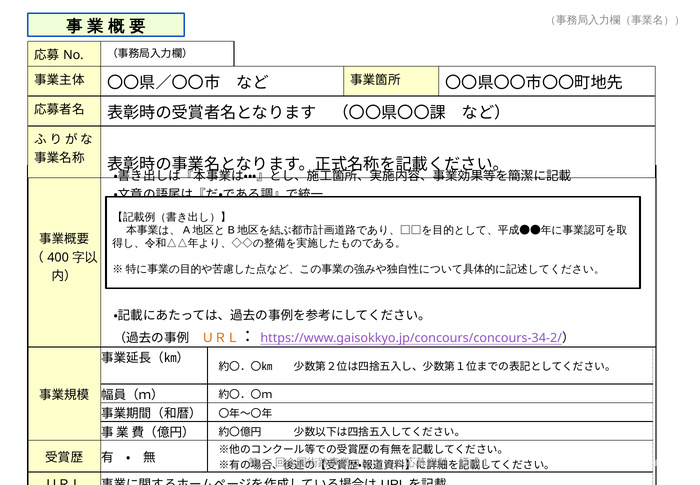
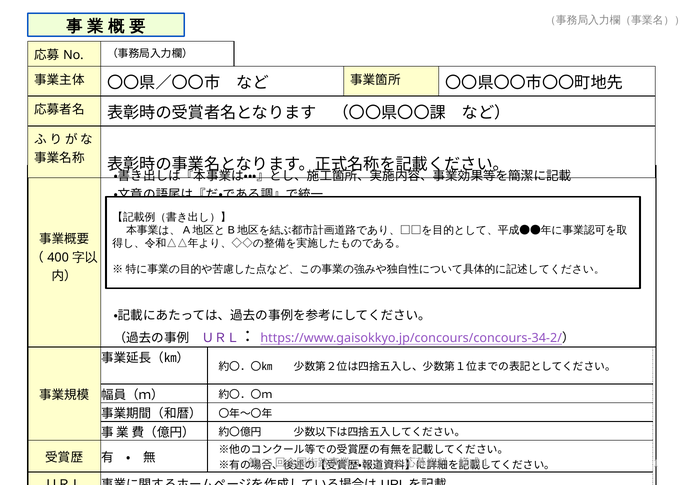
ＵＲＬ at (221, 338) colour: orange -> purple
